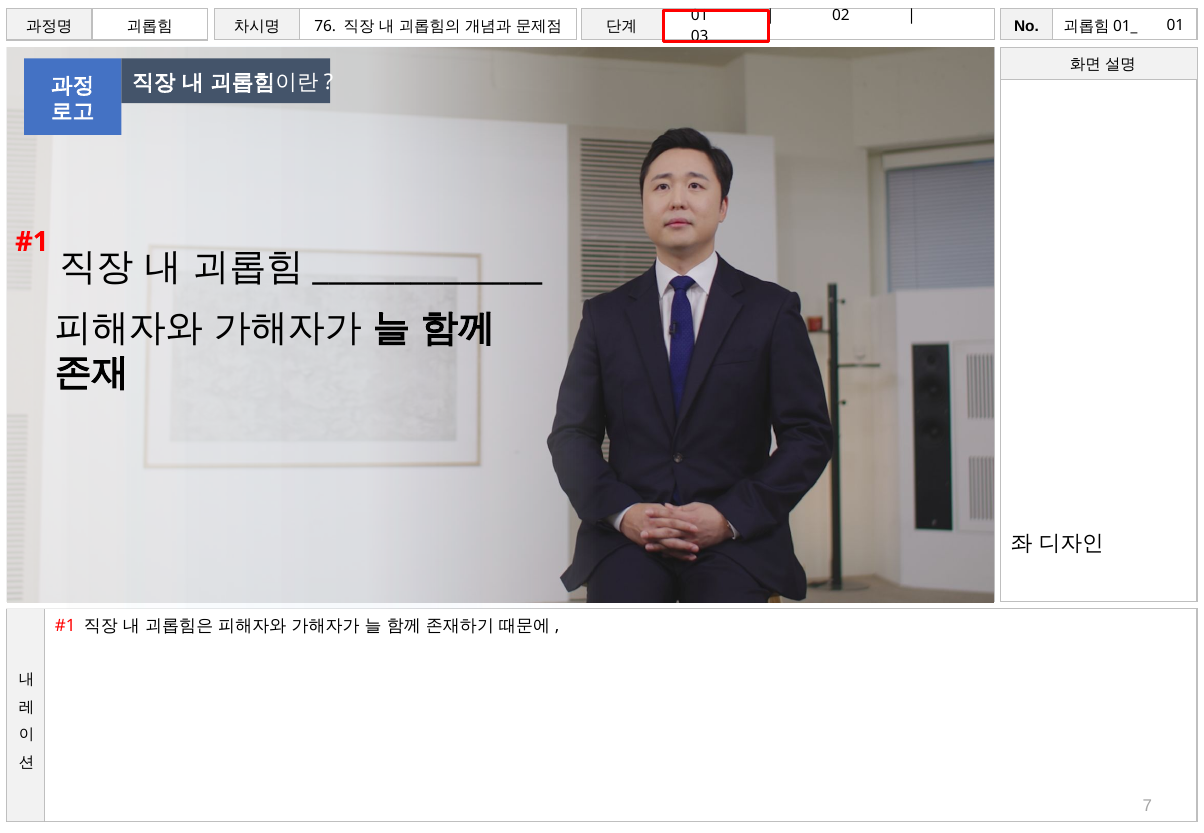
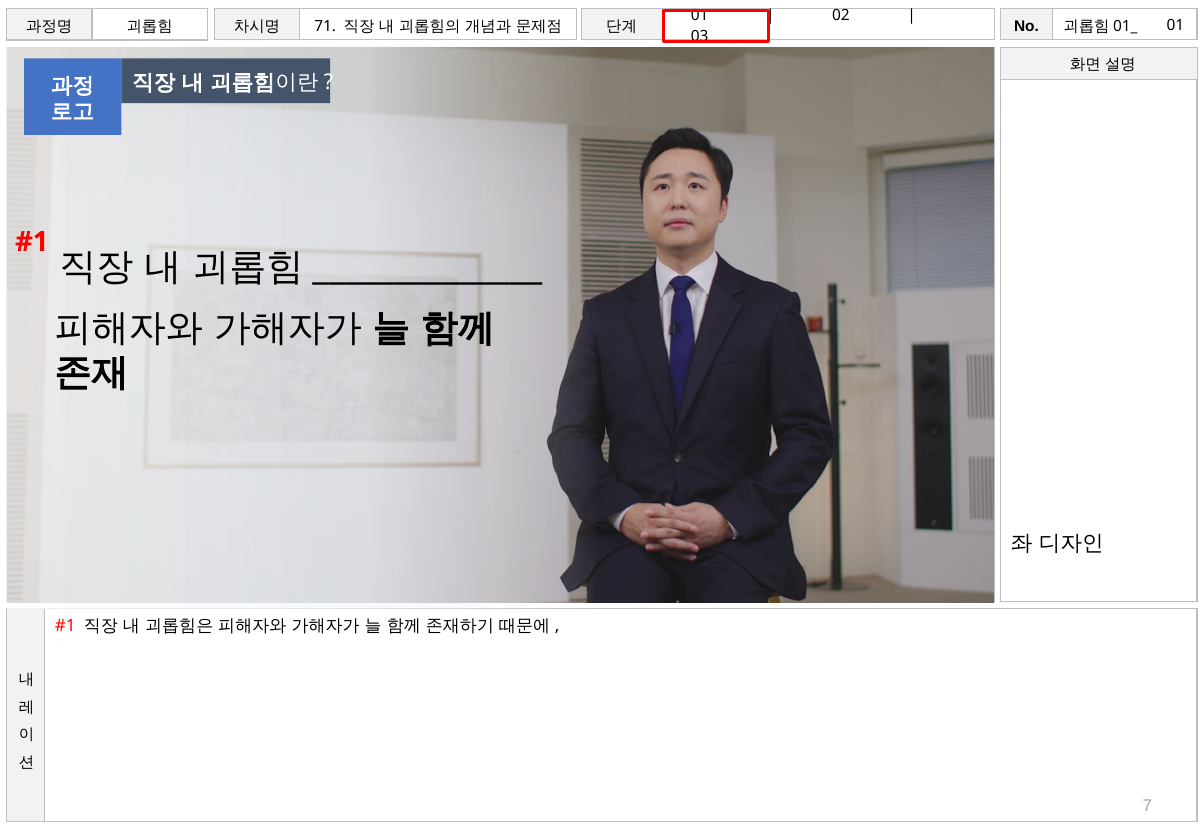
76: 76 -> 71
